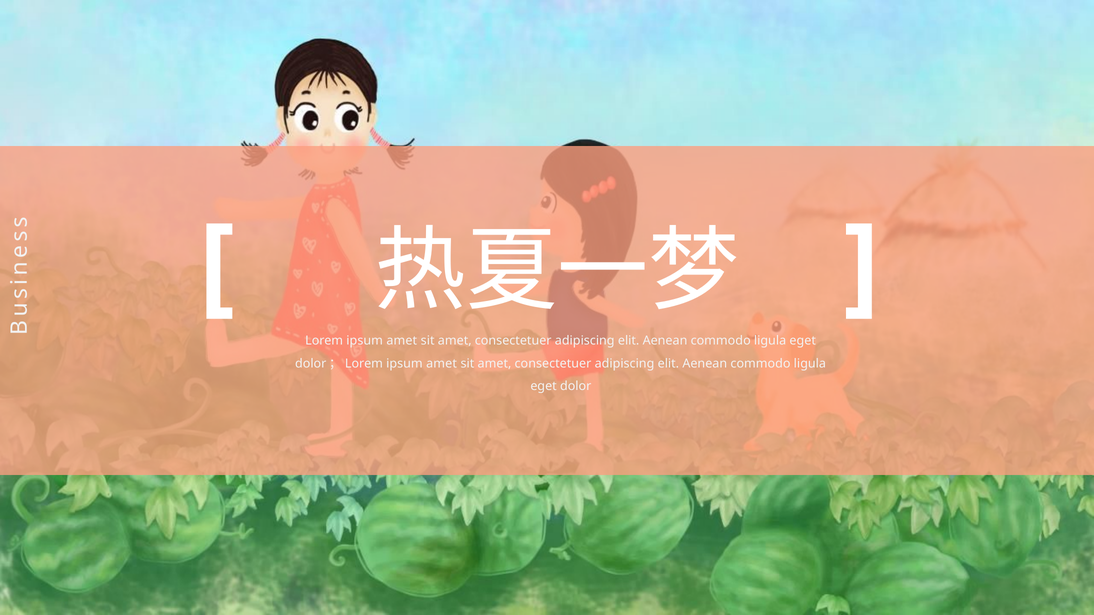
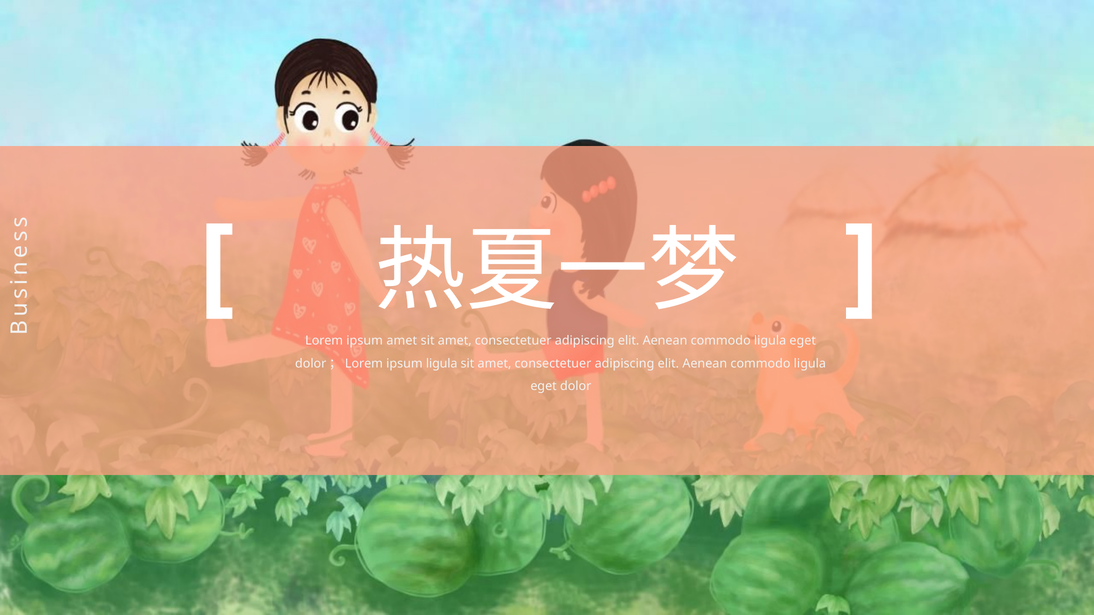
dolor；Lorem ipsum amet: amet -> ligula
